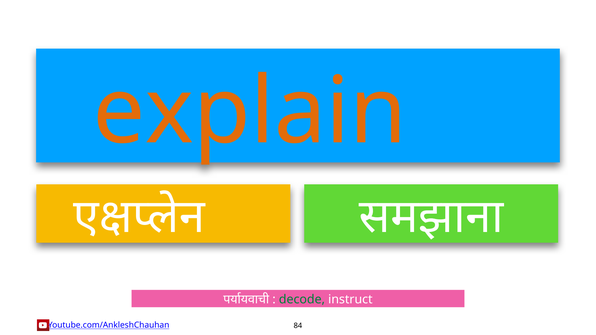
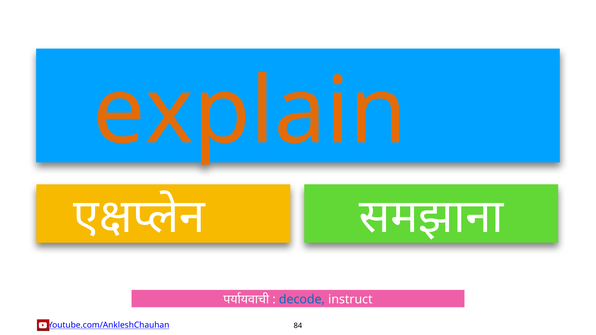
decode colour: green -> blue
